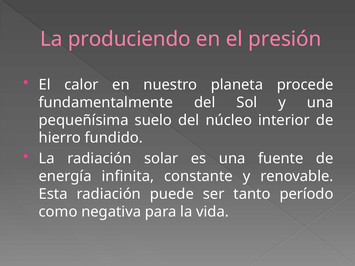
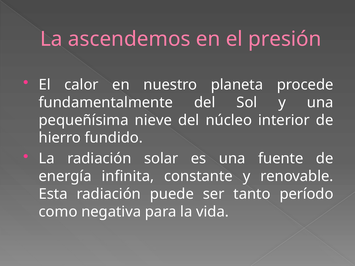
produciendo: produciendo -> ascendemos
suelo: suelo -> nieve
